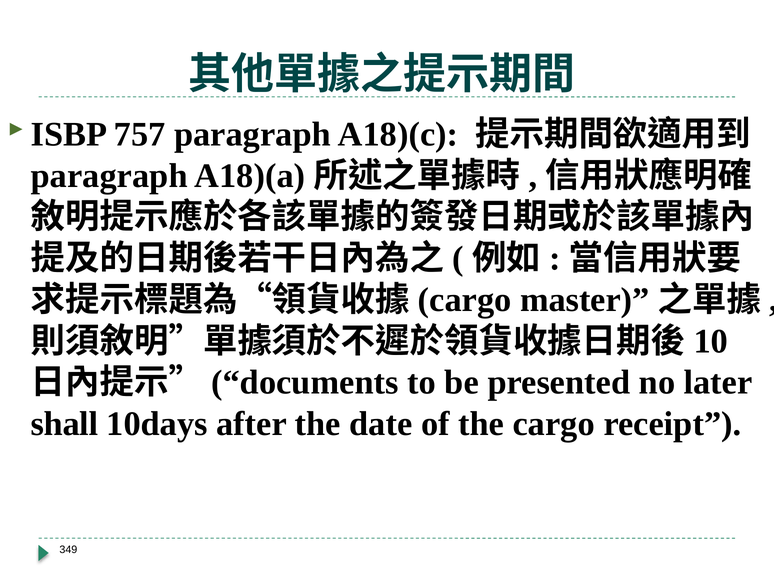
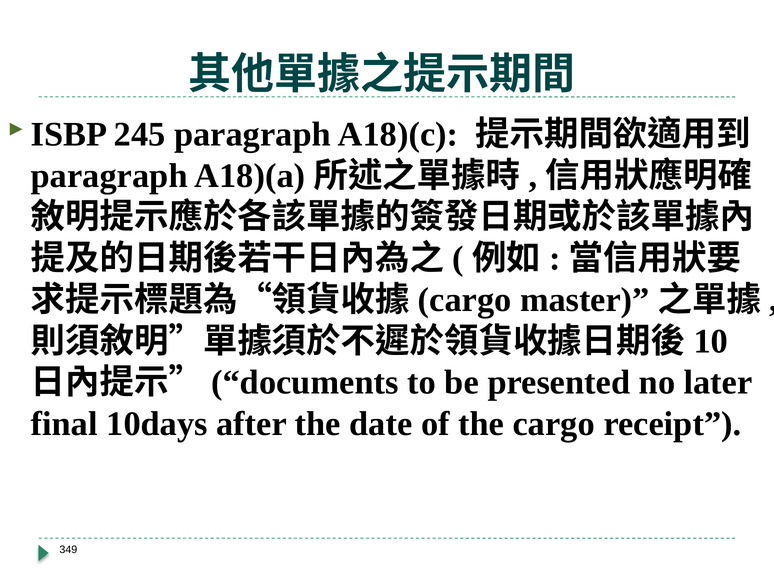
757: 757 -> 245
shall: shall -> final
